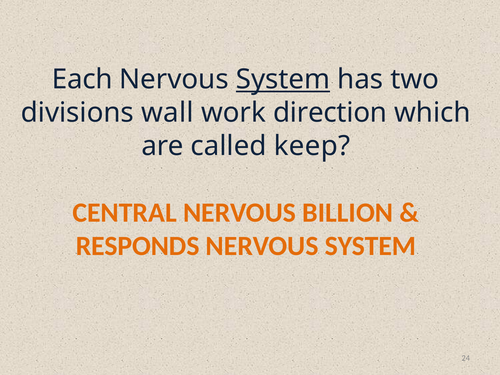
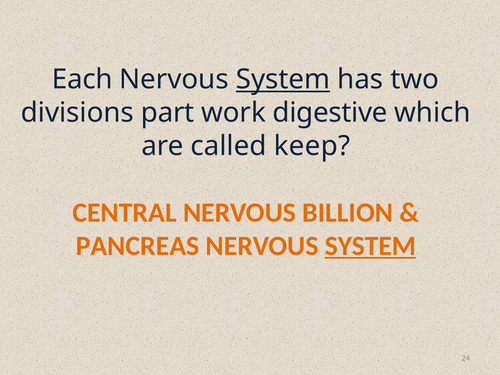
wall: wall -> part
direction: direction -> digestive
RESPONDS: RESPONDS -> PANCREAS
SYSTEM at (370, 246) underline: none -> present
